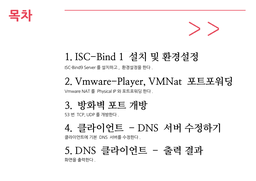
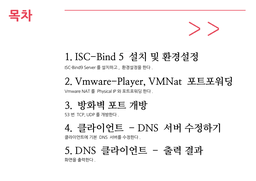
ISC-Bind 1: 1 -> 5
